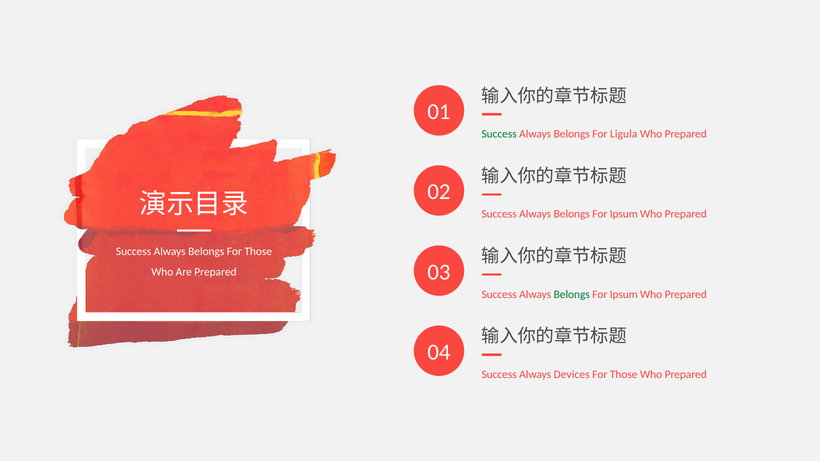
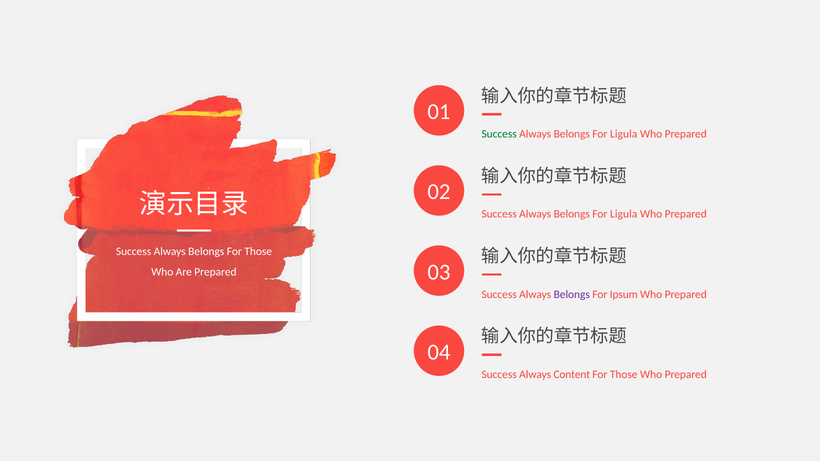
Ipsum at (624, 214): Ipsum -> Ligula
Belongs at (572, 294) colour: green -> purple
Devices: Devices -> Content
